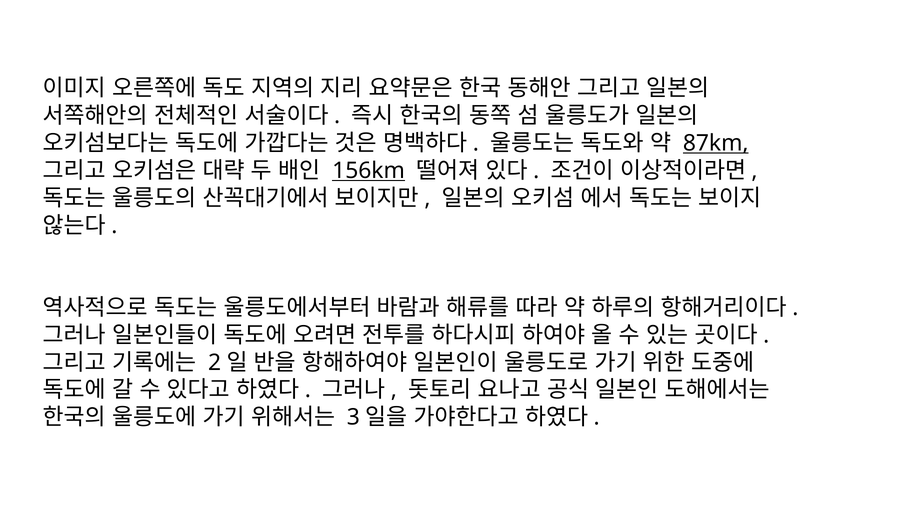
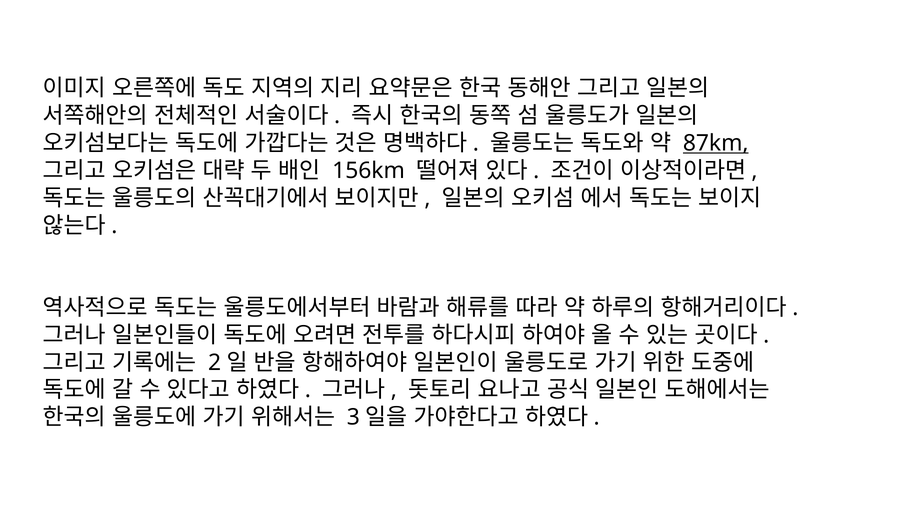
156km underline: present -> none
